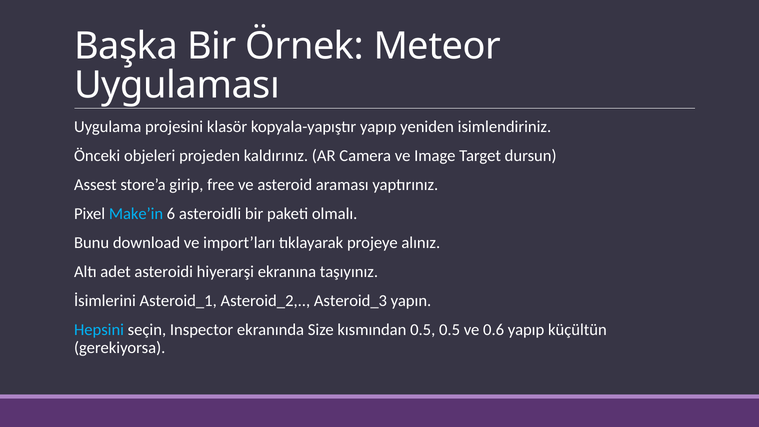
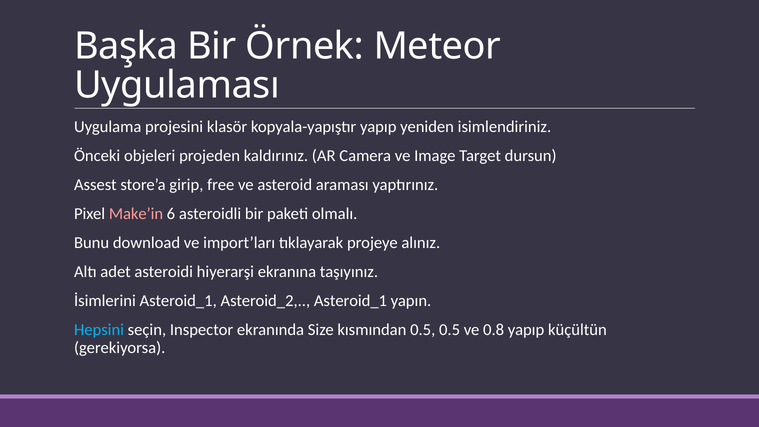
Make’in colour: light blue -> pink
Asteroid_2 Asteroid_3: Asteroid_3 -> Asteroid_1
0.6: 0.6 -> 0.8
